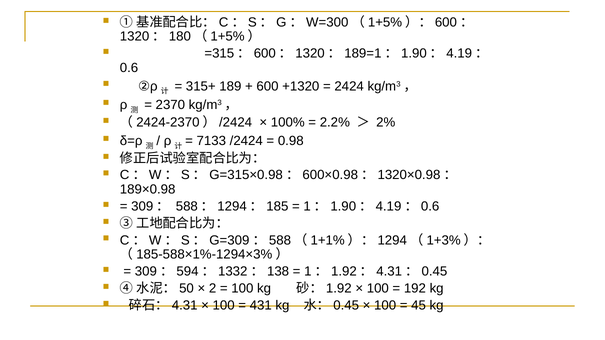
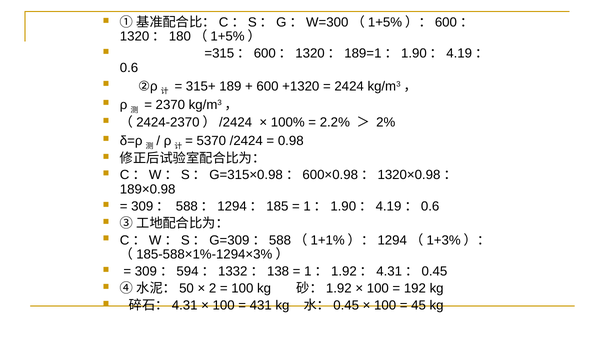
7133: 7133 -> 5370
